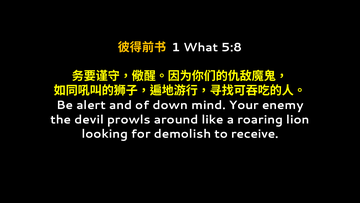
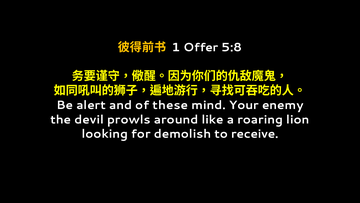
What: What -> Offer
down: down -> these
